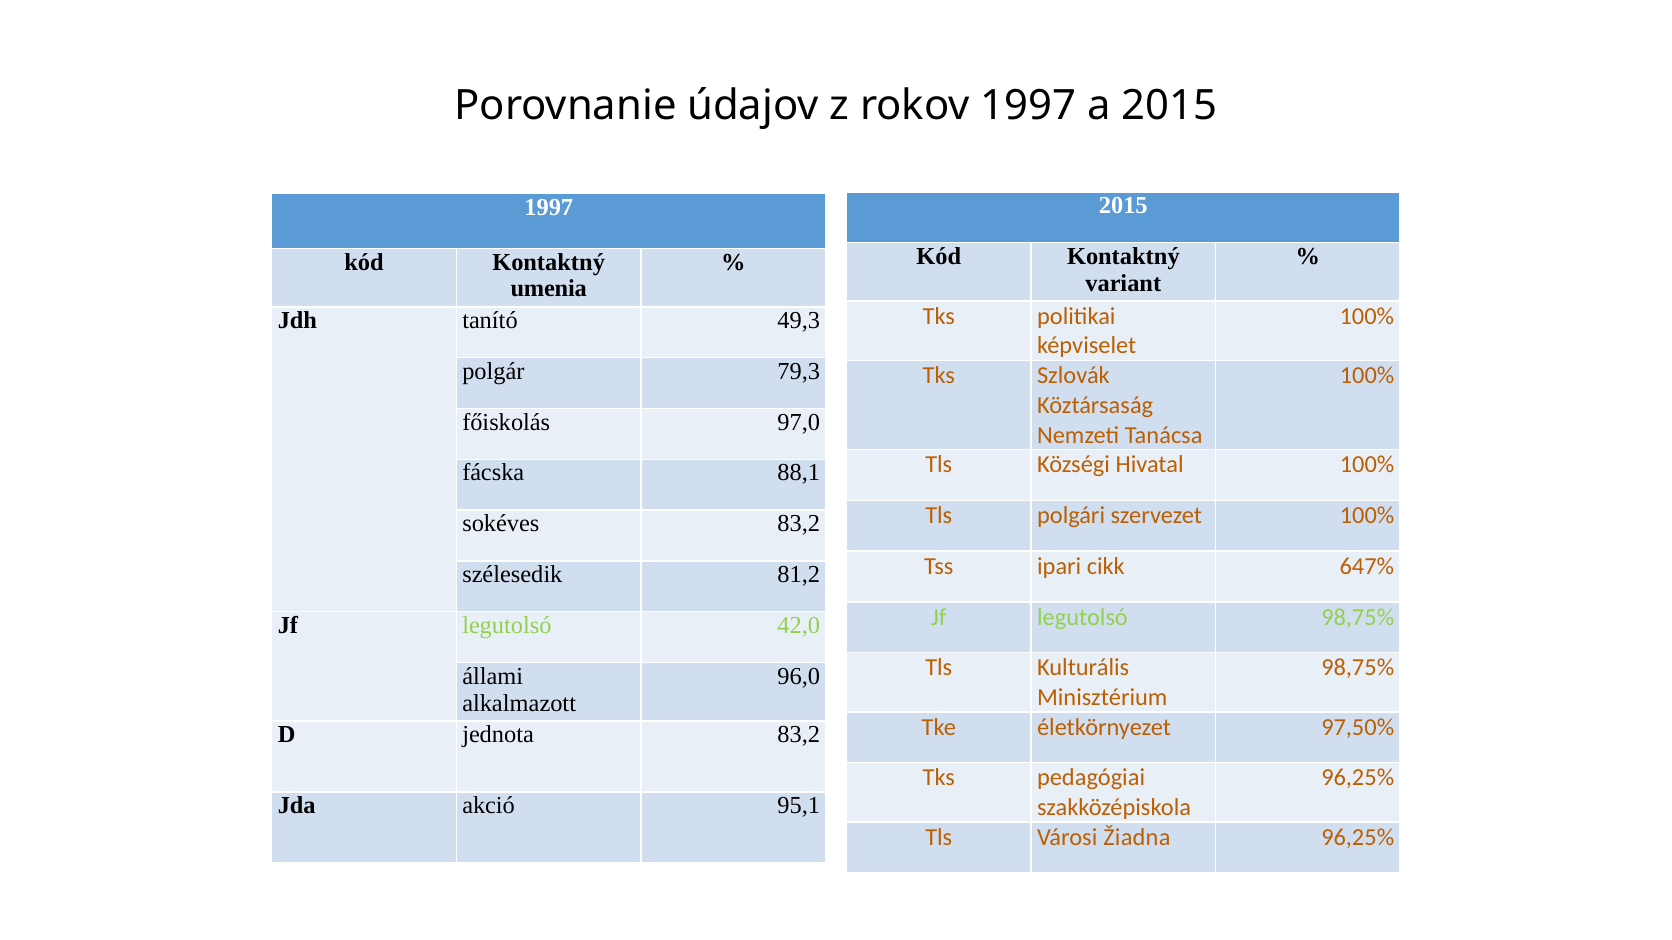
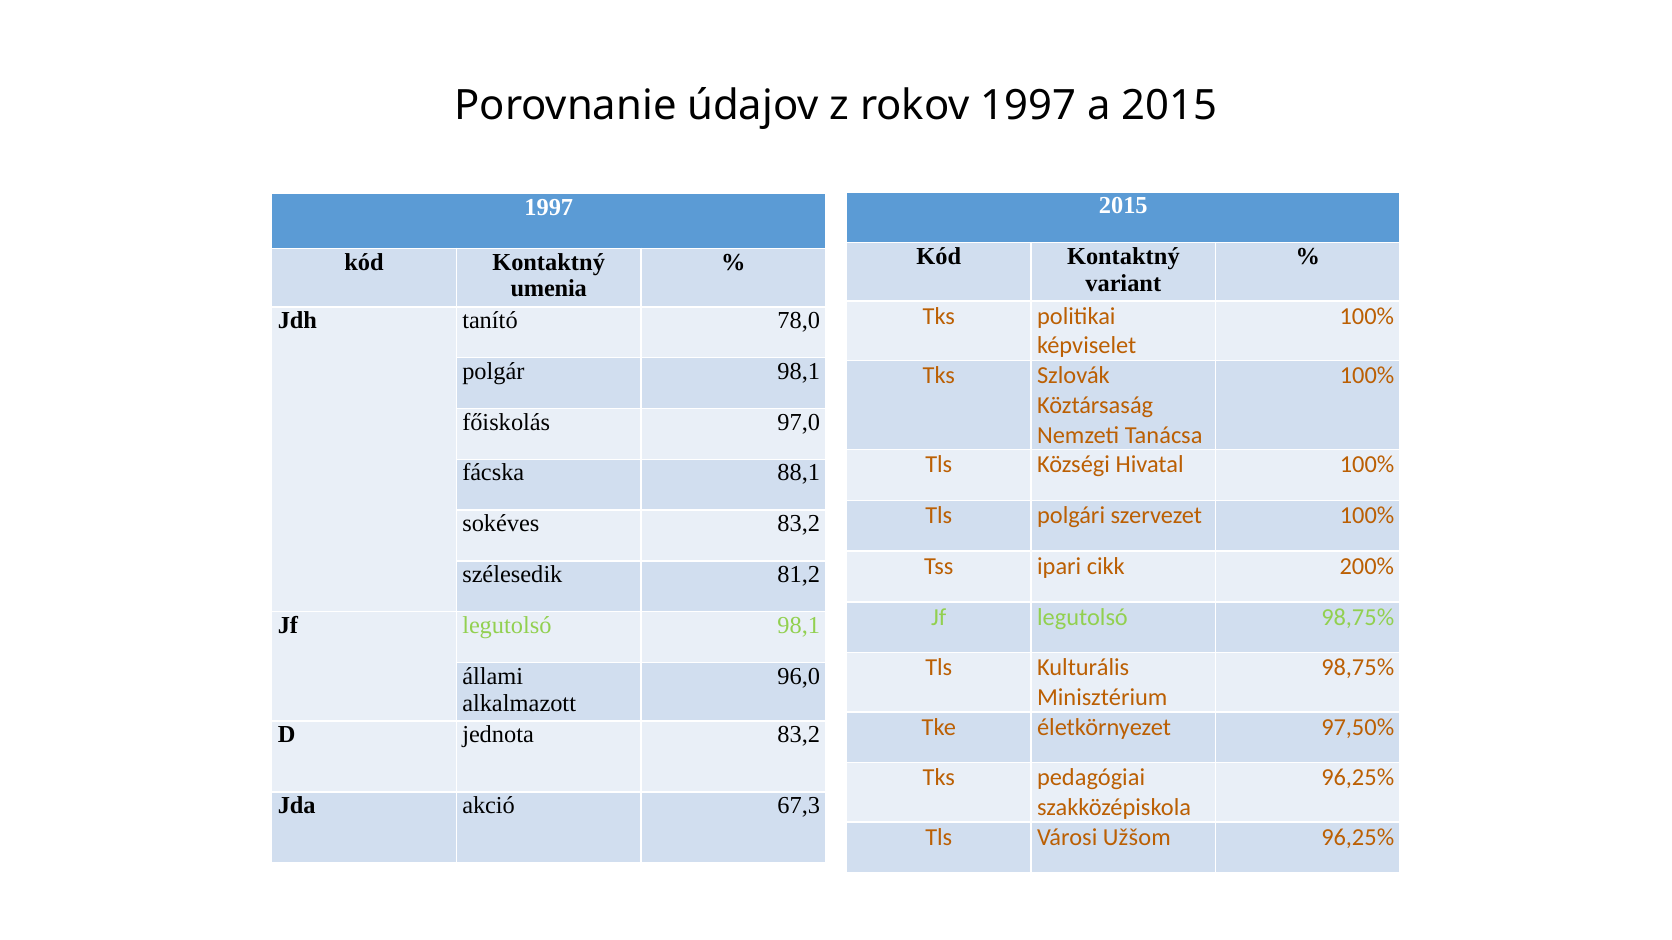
49,3: 49,3 -> 78,0
polgár 79,3: 79,3 -> 98,1
647%: 647% -> 200%
legutolsó 42,0: 42,0 -> 98,1
95,1: 95,1 -> 67,3
Žiadna: Žiadna -> Užšom
